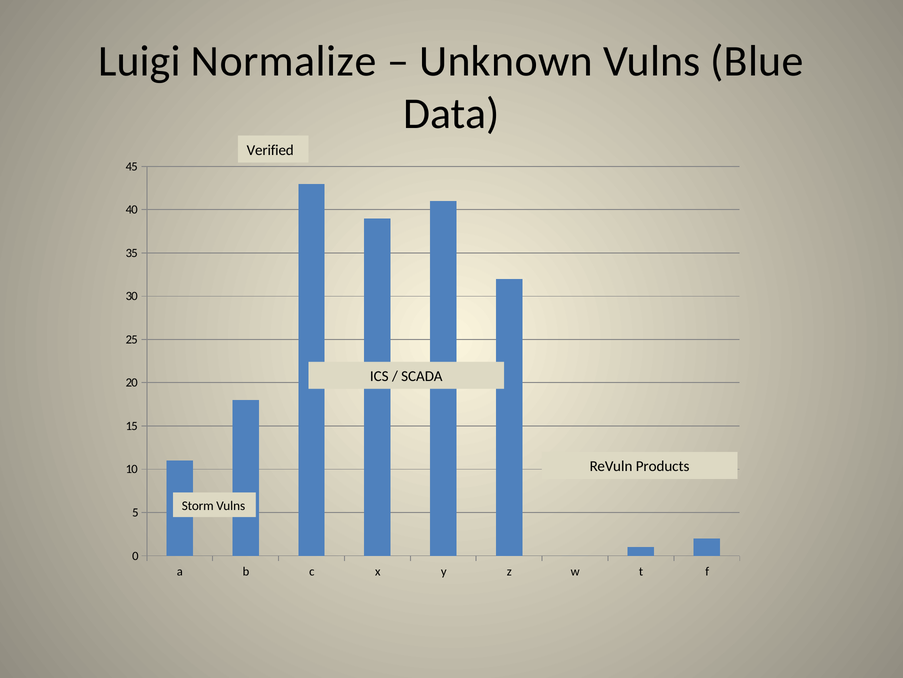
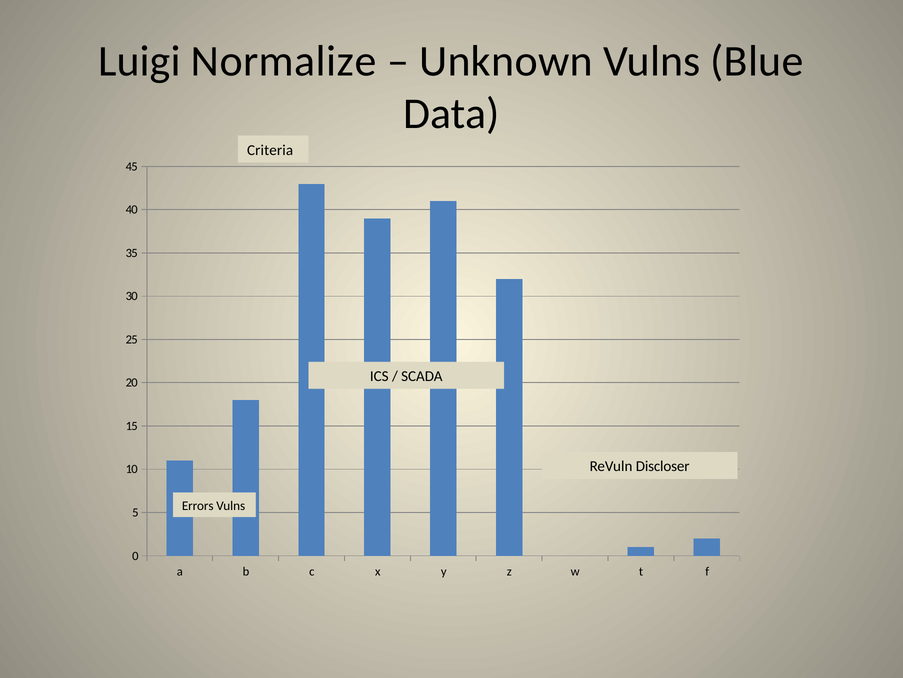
Verified: Verified -> Criteria
Products: Products -> Discloser
Storm: Storm -> Errors
